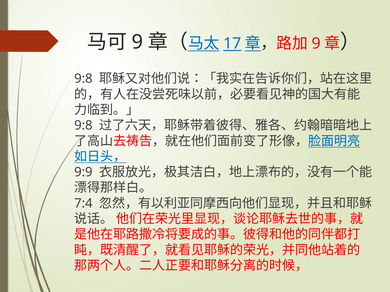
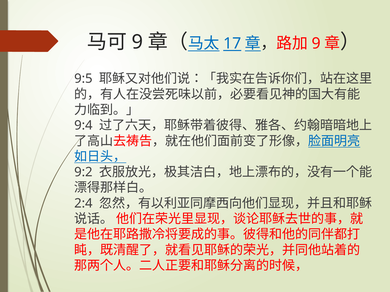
9:8 at (83, 79): 9:8 -> 9:5
9:8 at (83, 126): 9:8 -> 9:4
9:9: 9:9 -> 9:2
7:4: 7:4 -> 2:4
